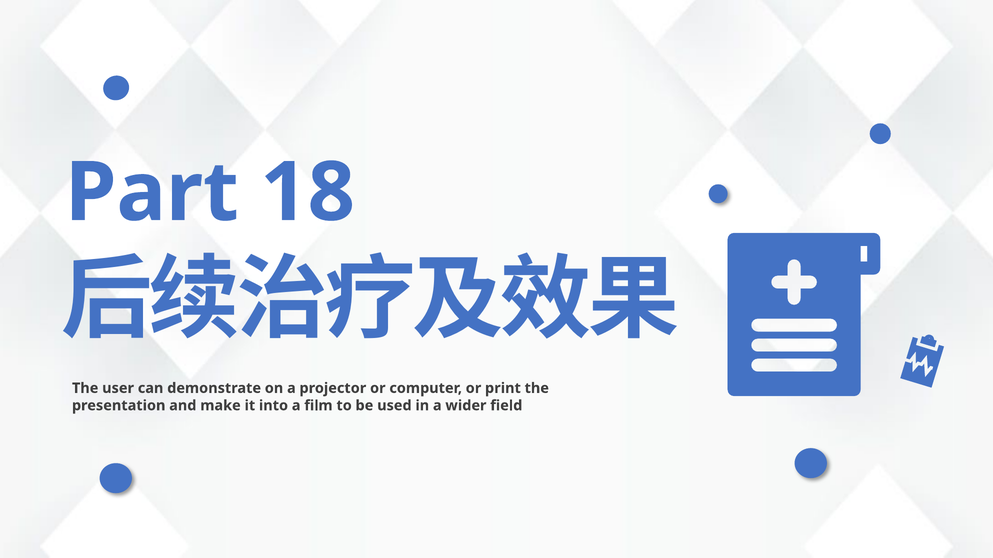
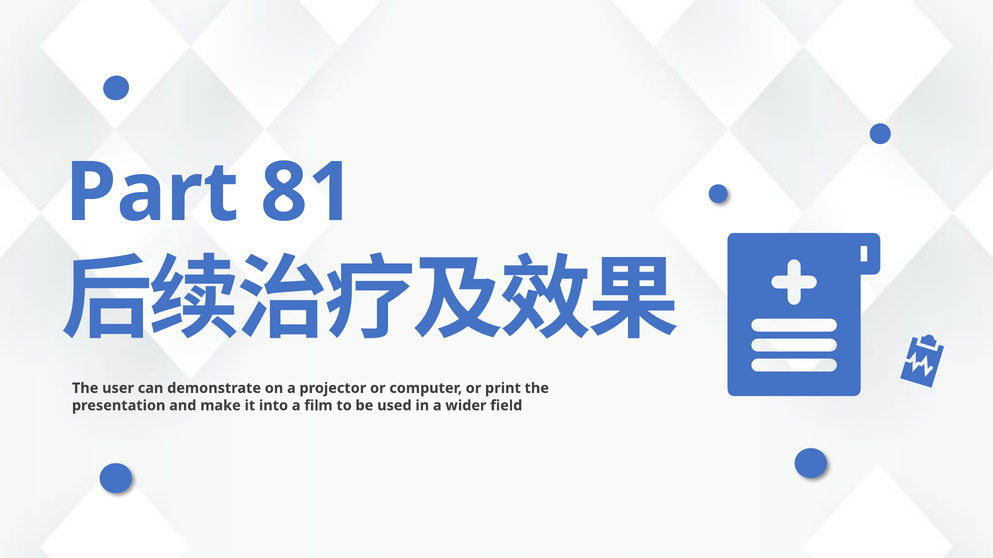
18: 18 -> 81
